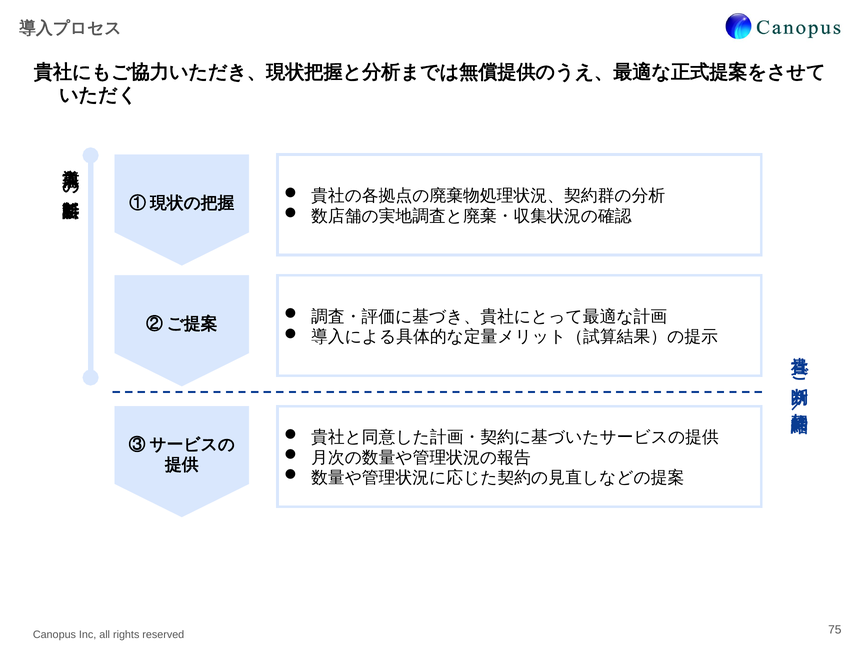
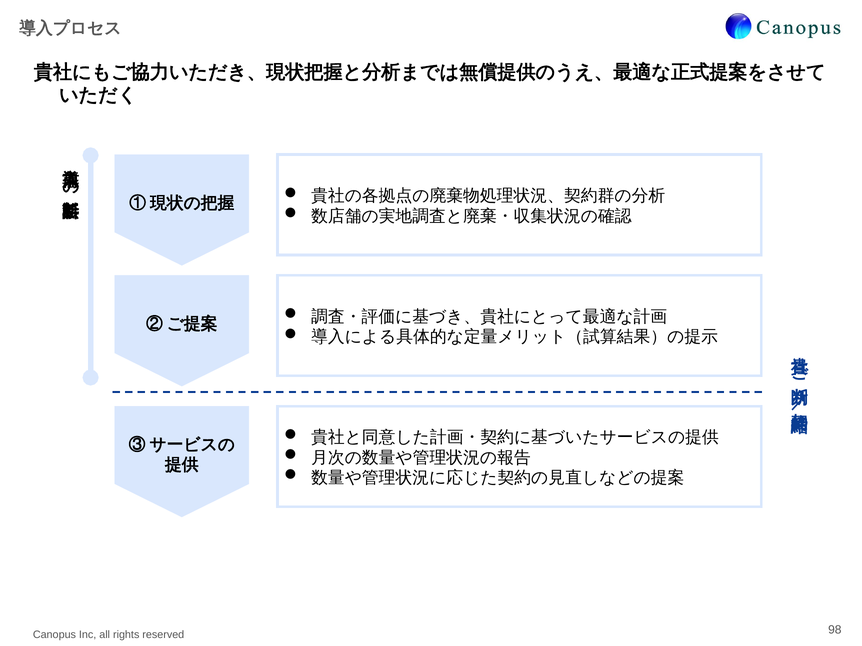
75: 75 -> 98
